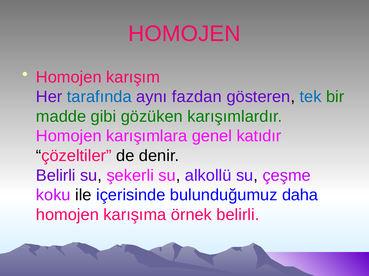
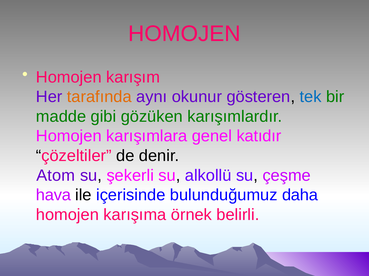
tarafında colour: blue -> orange
fazdan: fazdan -> okunur
Belirli at (56, 176): Belirli -> Atom
koku: koku -> hava
